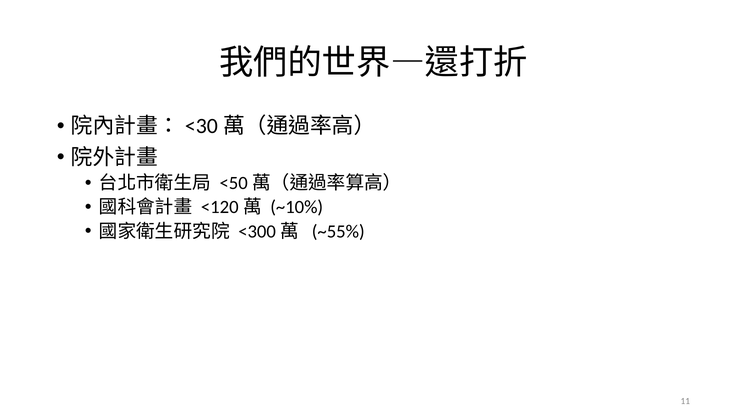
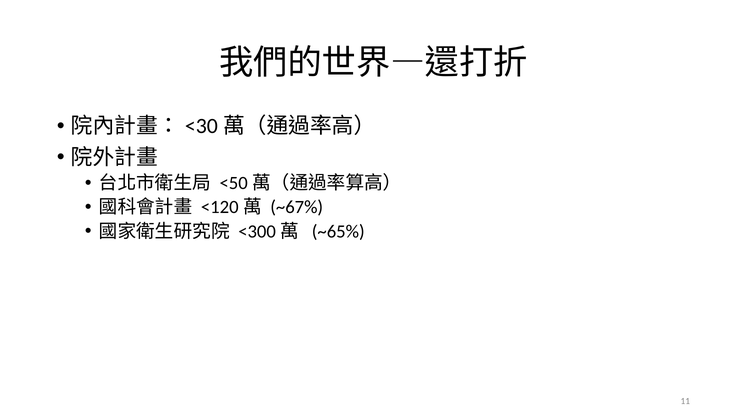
~10%: ~10% -> ~67%
~55%: ~55% -> ~65%
